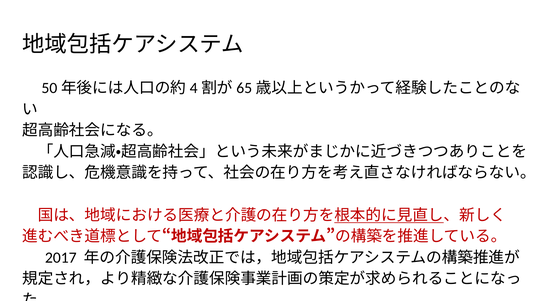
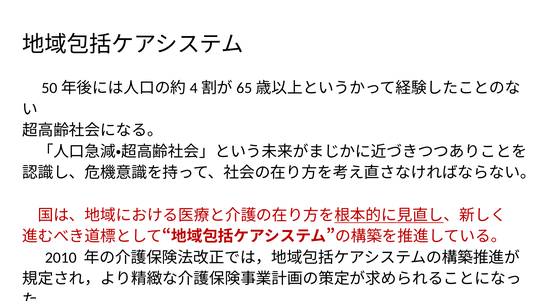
2017: 2017 -> 2010
